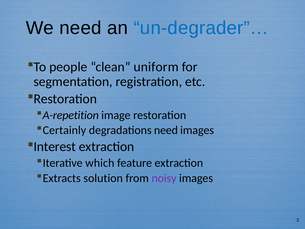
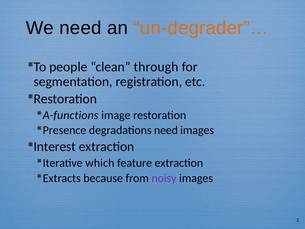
un-degrader”… colour: blue -> orange
uniform: uniform -> through
A-repetition: A-repetition -> A-functions
Certainly: Certainly -> Presence
solution: solution -> because
